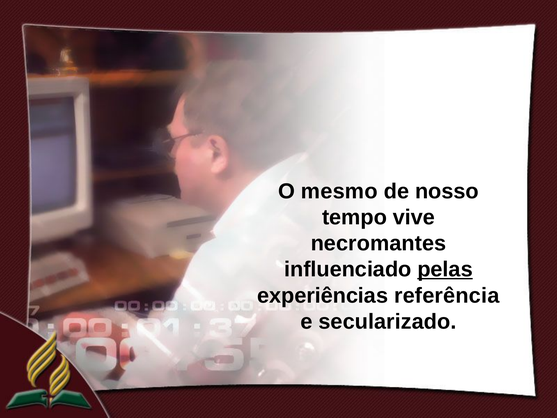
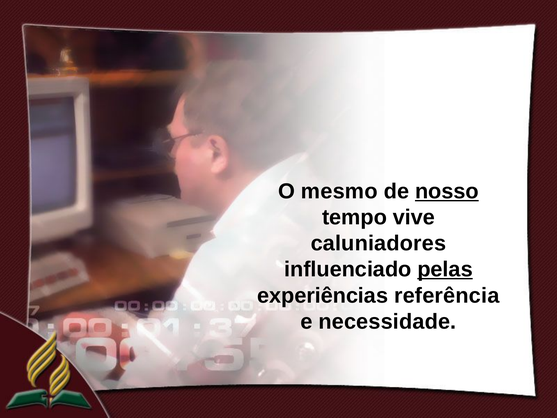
nosso underline: none -> present
necromantes: necromantes -> caluniadores
secularizado: secularizado -> necessidade
